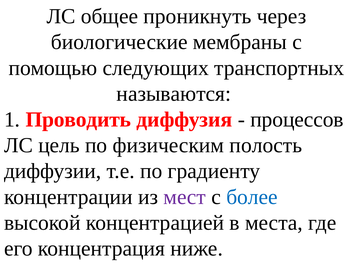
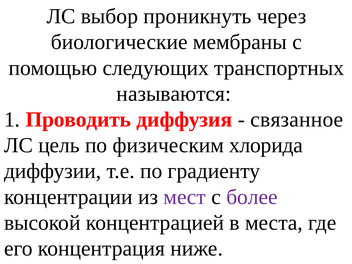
общее: общее -> выбор
процессов: процессов -> связанное
полость: полость -> хлорида
более colour: blue -> purple
